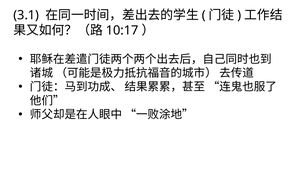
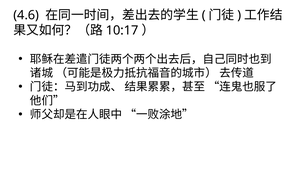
3.1: 3.1 -> 4.6
